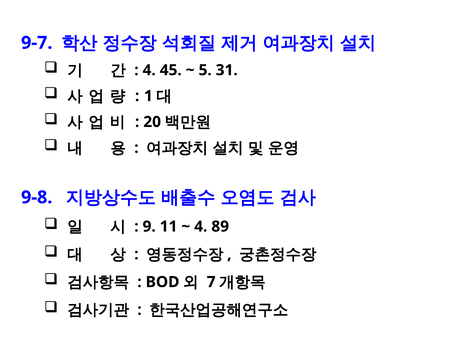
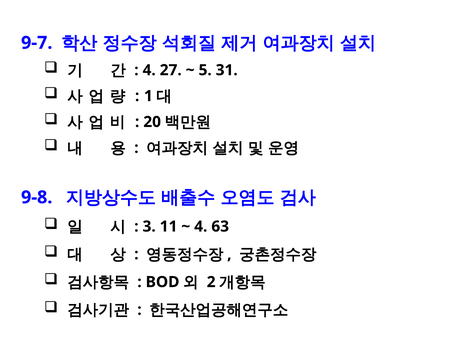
45: 45 -> 27
9: 9 -> 3
89: 89 -> 63
7: 7 -> 2
